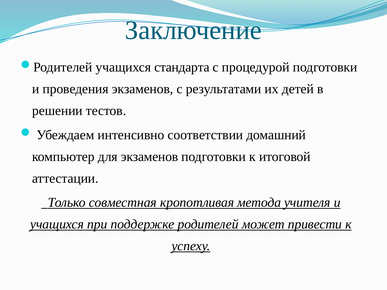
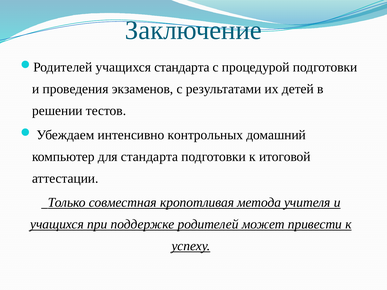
соответствии: соответствии -> контрольных
для экзаменов: экзаменов -> стандарта
